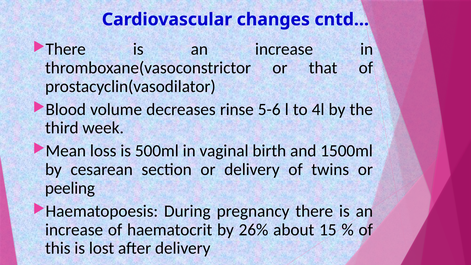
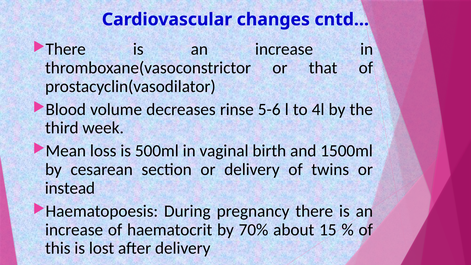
peeling: peeling -> instead
26%: 26% -> 70%
